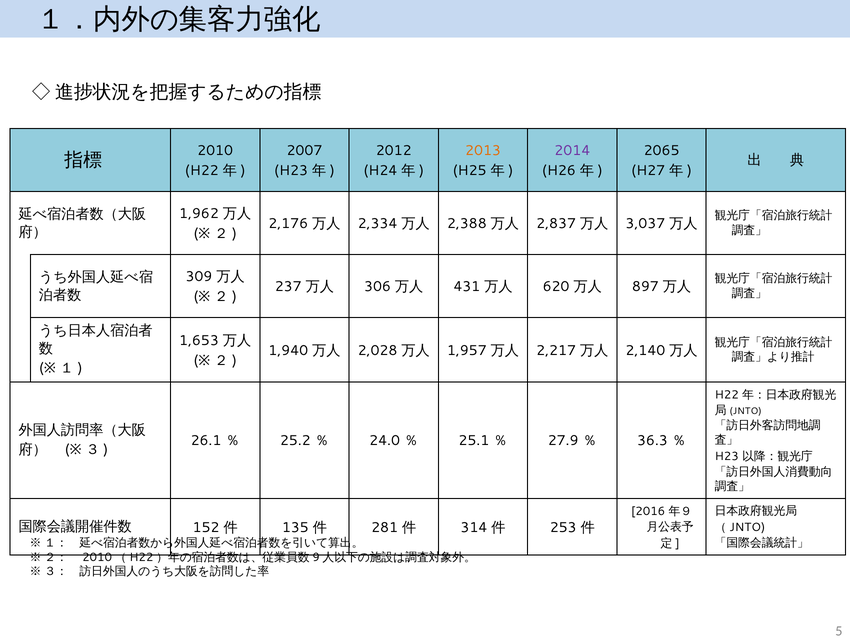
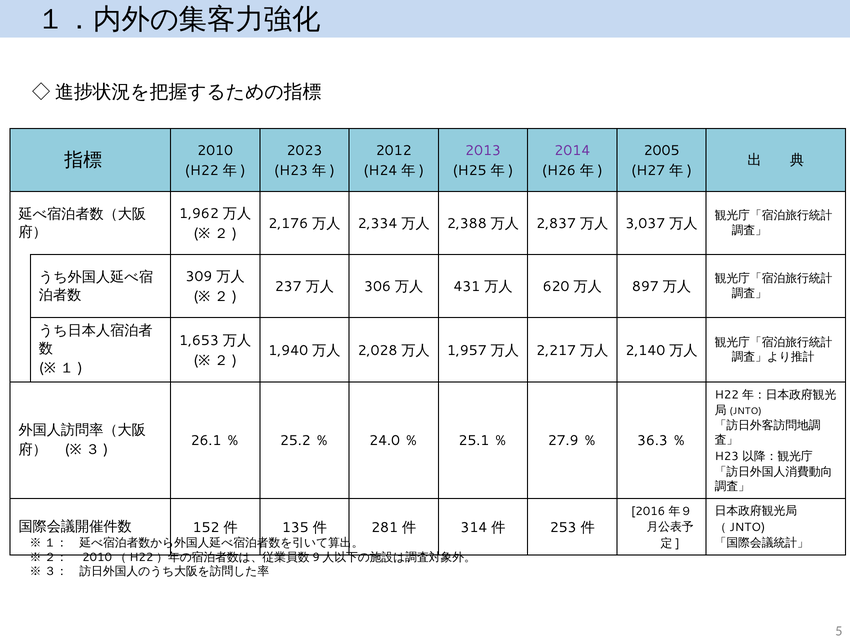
2007: 2007 -> 2023
2013 colour: orange -> purple
2065: 2065 -> 2005
